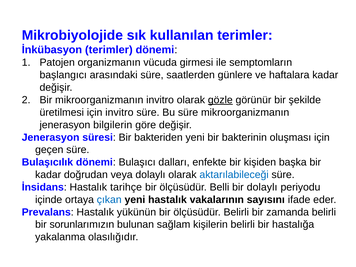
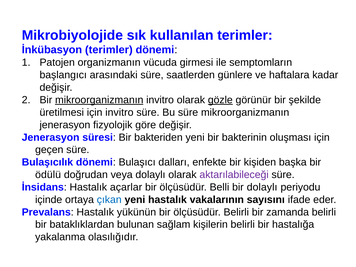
mikroorganizmanın at (99, 100) underline: none -> present
bilgilerin: bilgilerin -> fizyolojik
kadar at (48, 175): kadar -> ödülü
aktarılabileceği colour: blue -> purple
tarihçe: tarihçe -> açarlar
sorunlarımızın: sorunlarımızın -> bataklıklardan
